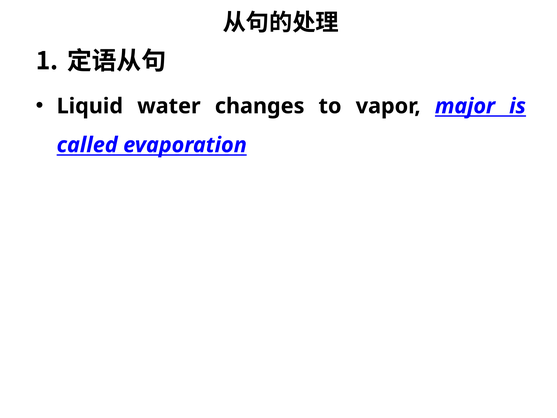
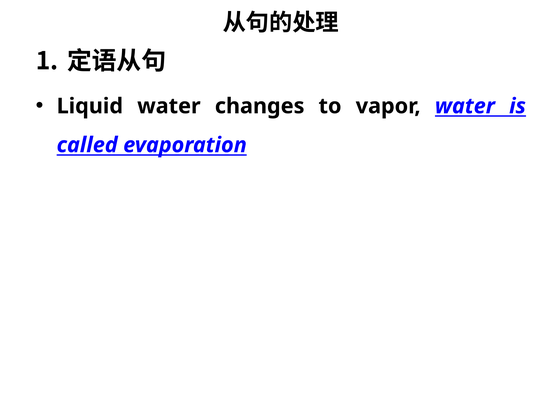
vapor major: major -> water
